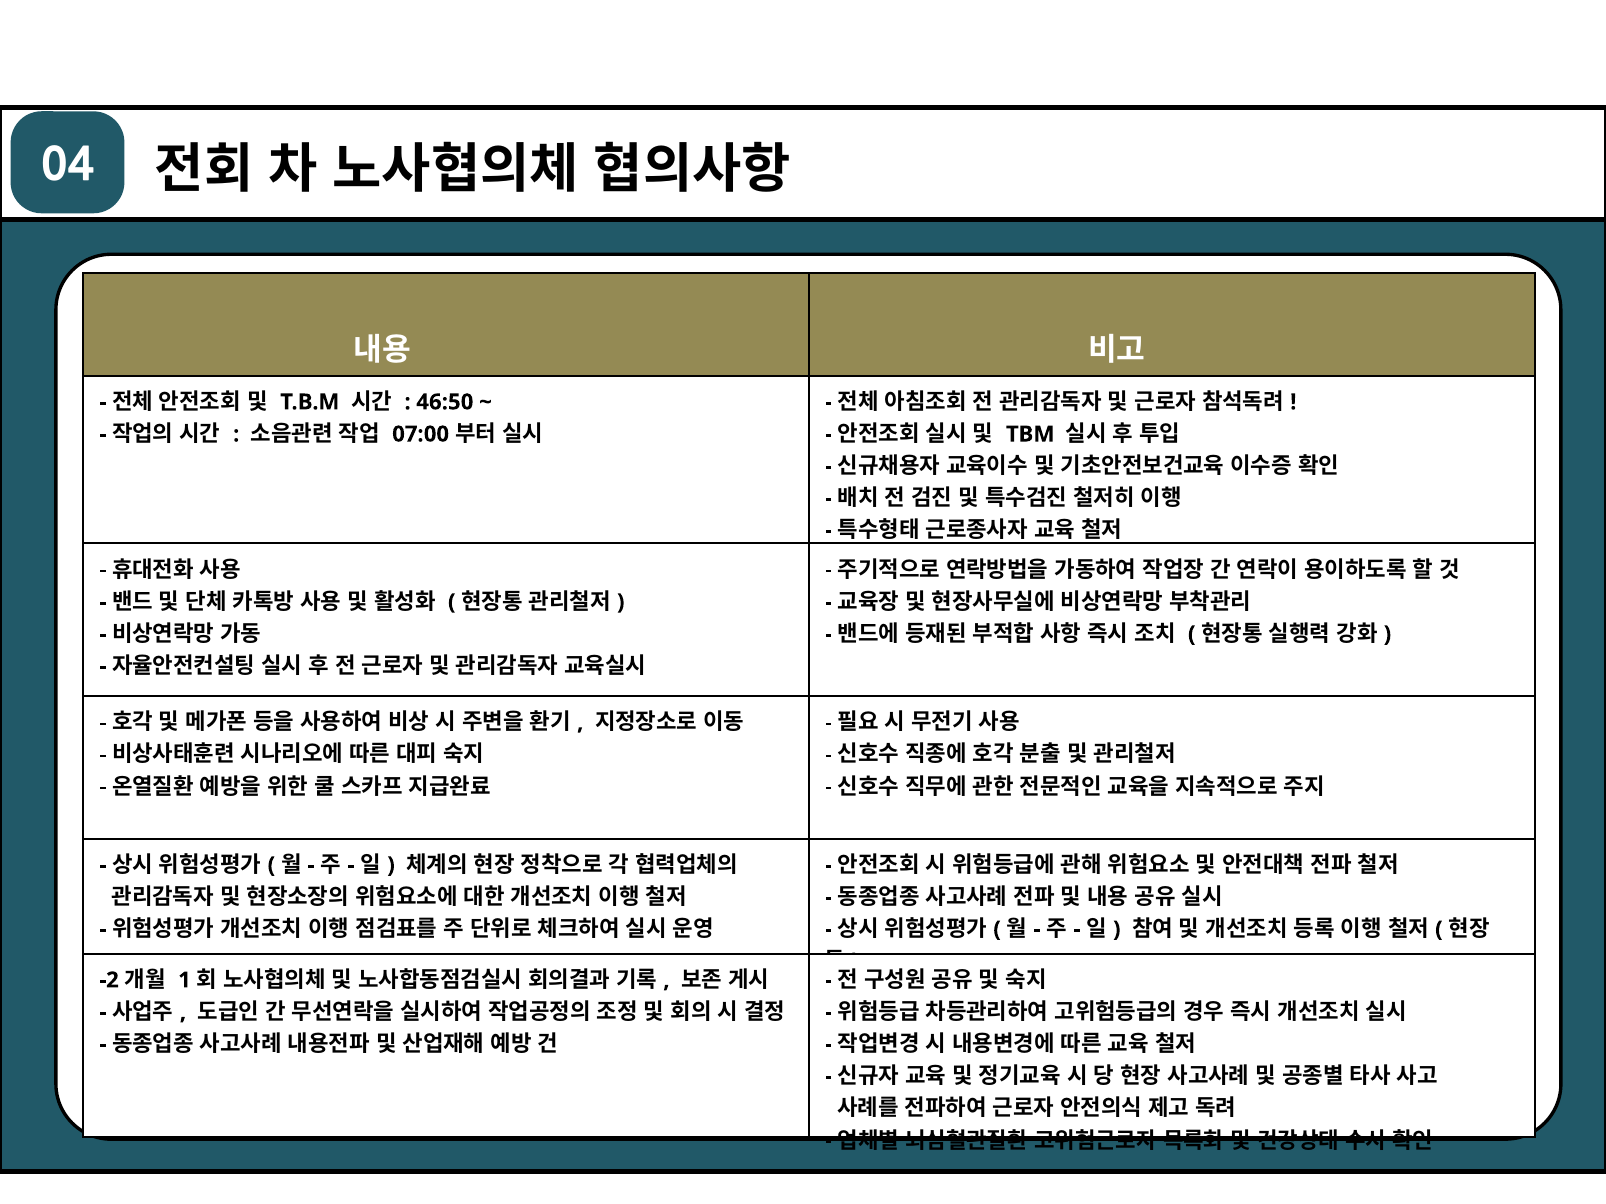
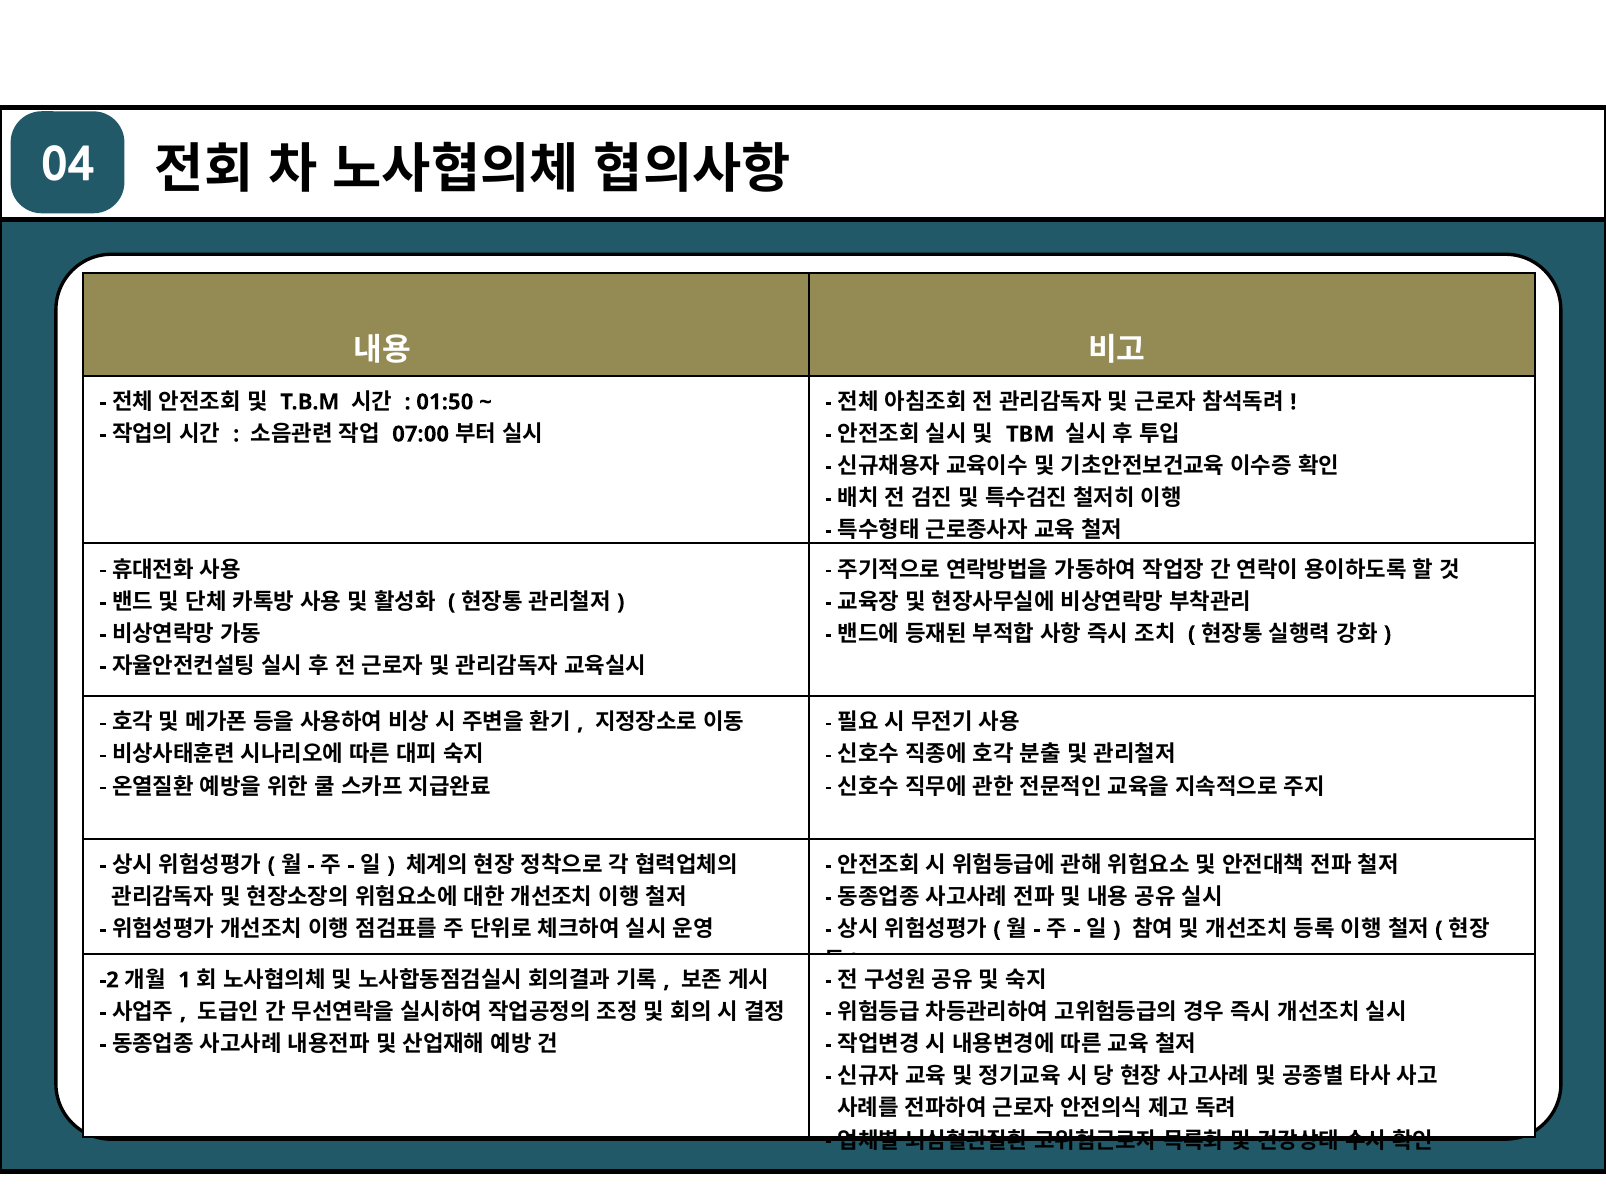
46:50: 46:50 -> 01:50
